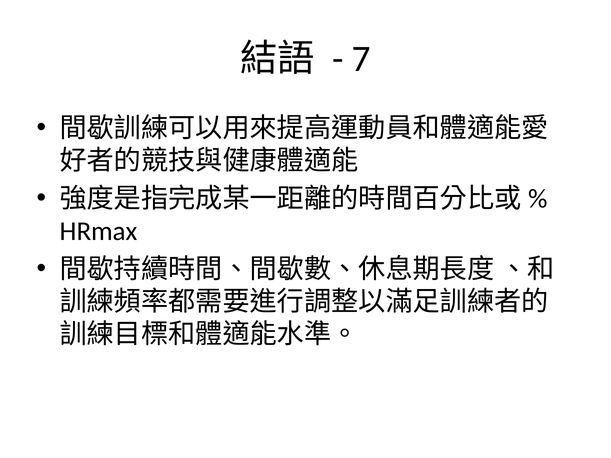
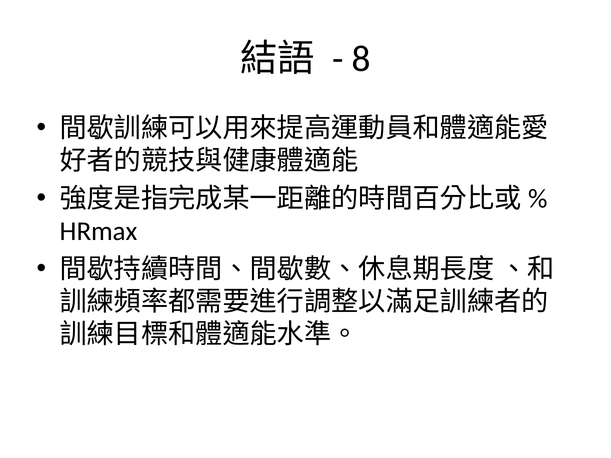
7: 7 -> 8
